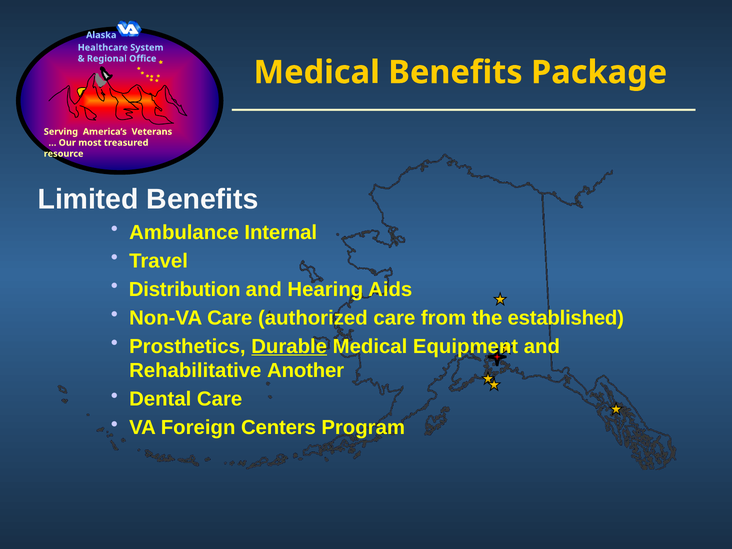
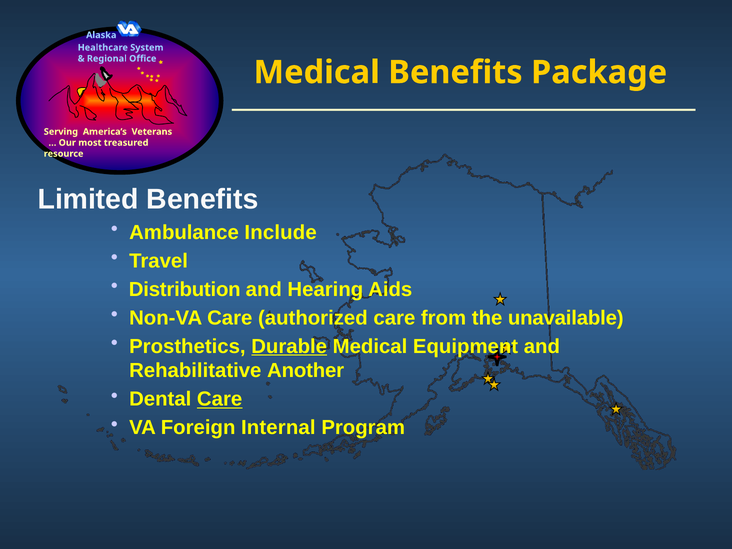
Internal: Internal -> Include
established: established -> unavailable
Care at (220, 399) underline: none -> present
Centers: Centers -> Internal
